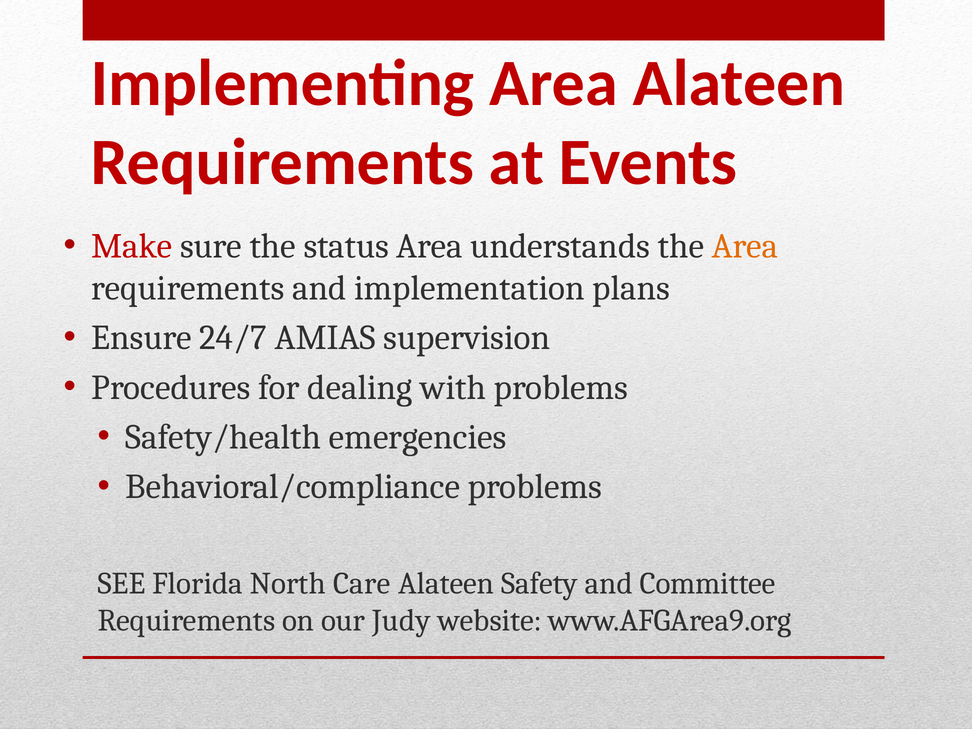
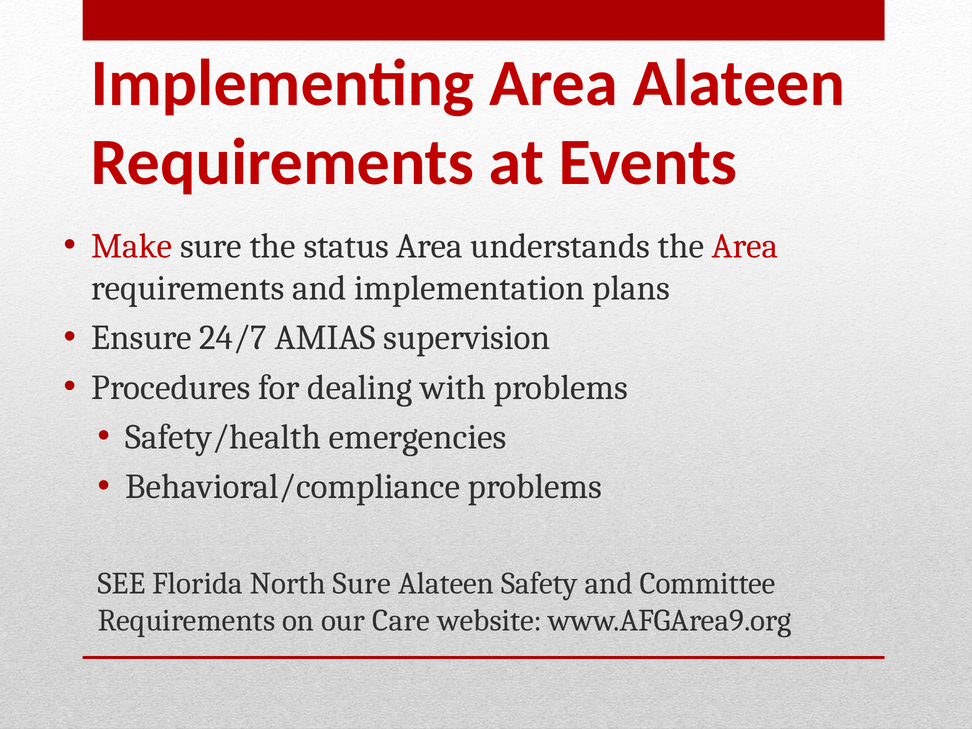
Area at (745, 246) colour: orange -> red
North Care: Care -> Sure
Judy: Judy -> Care
